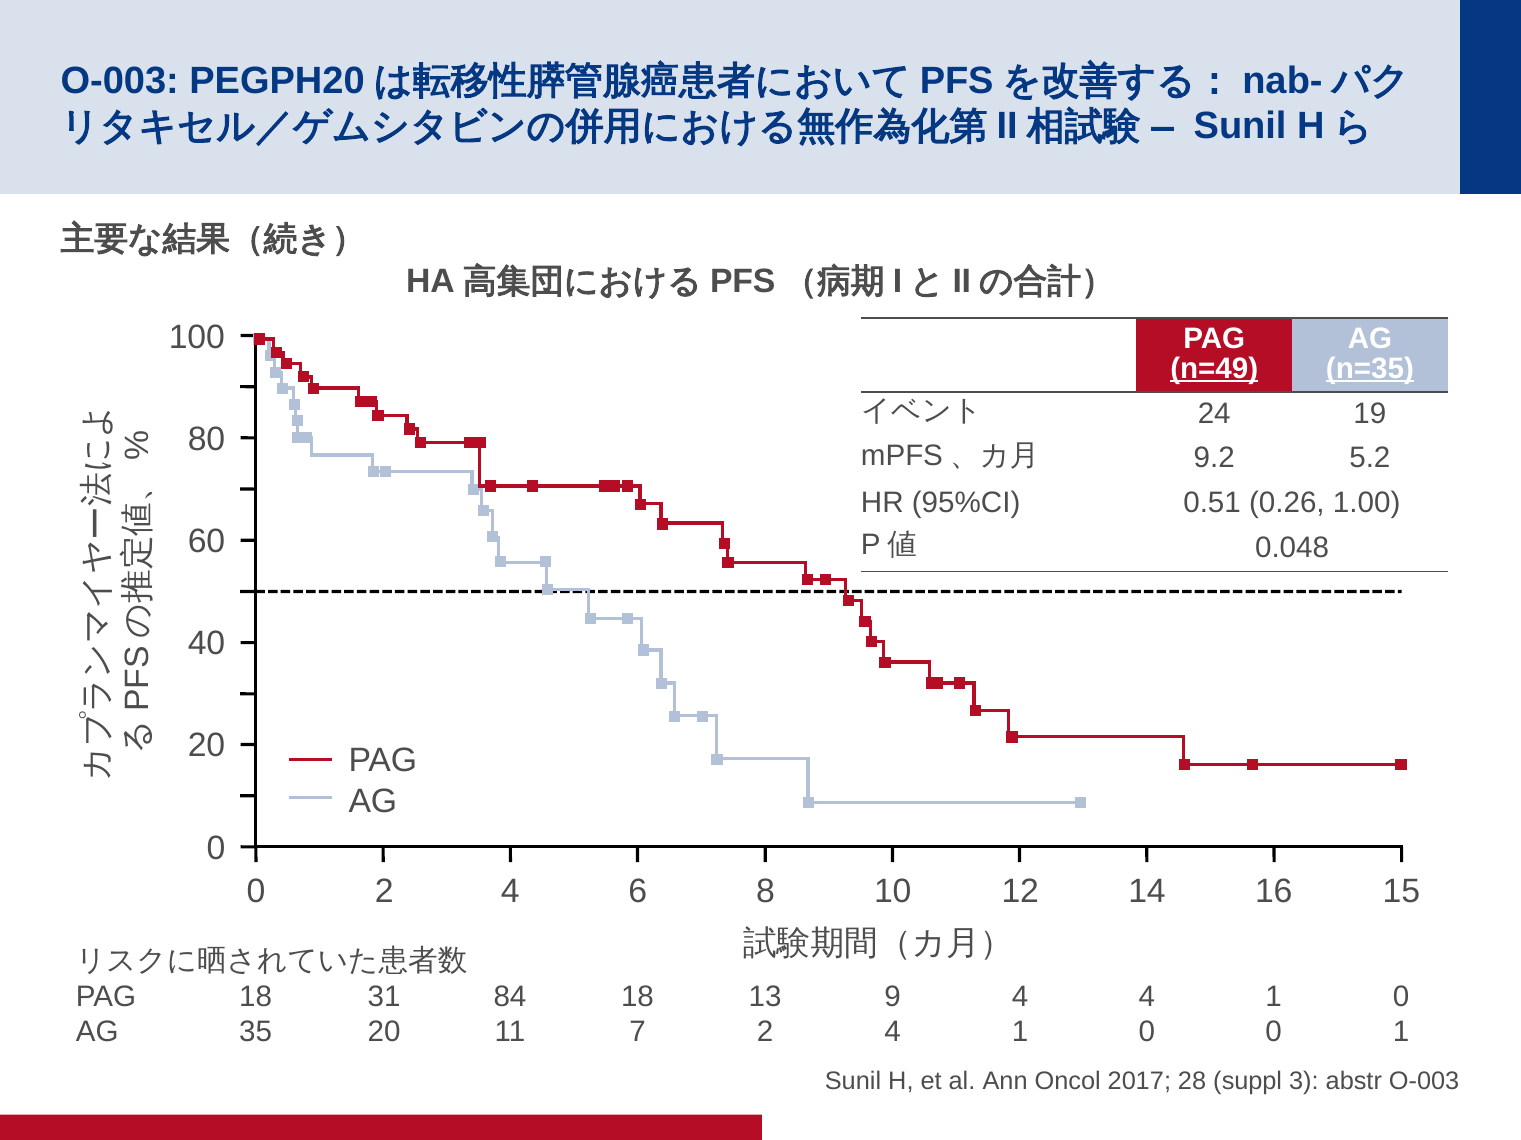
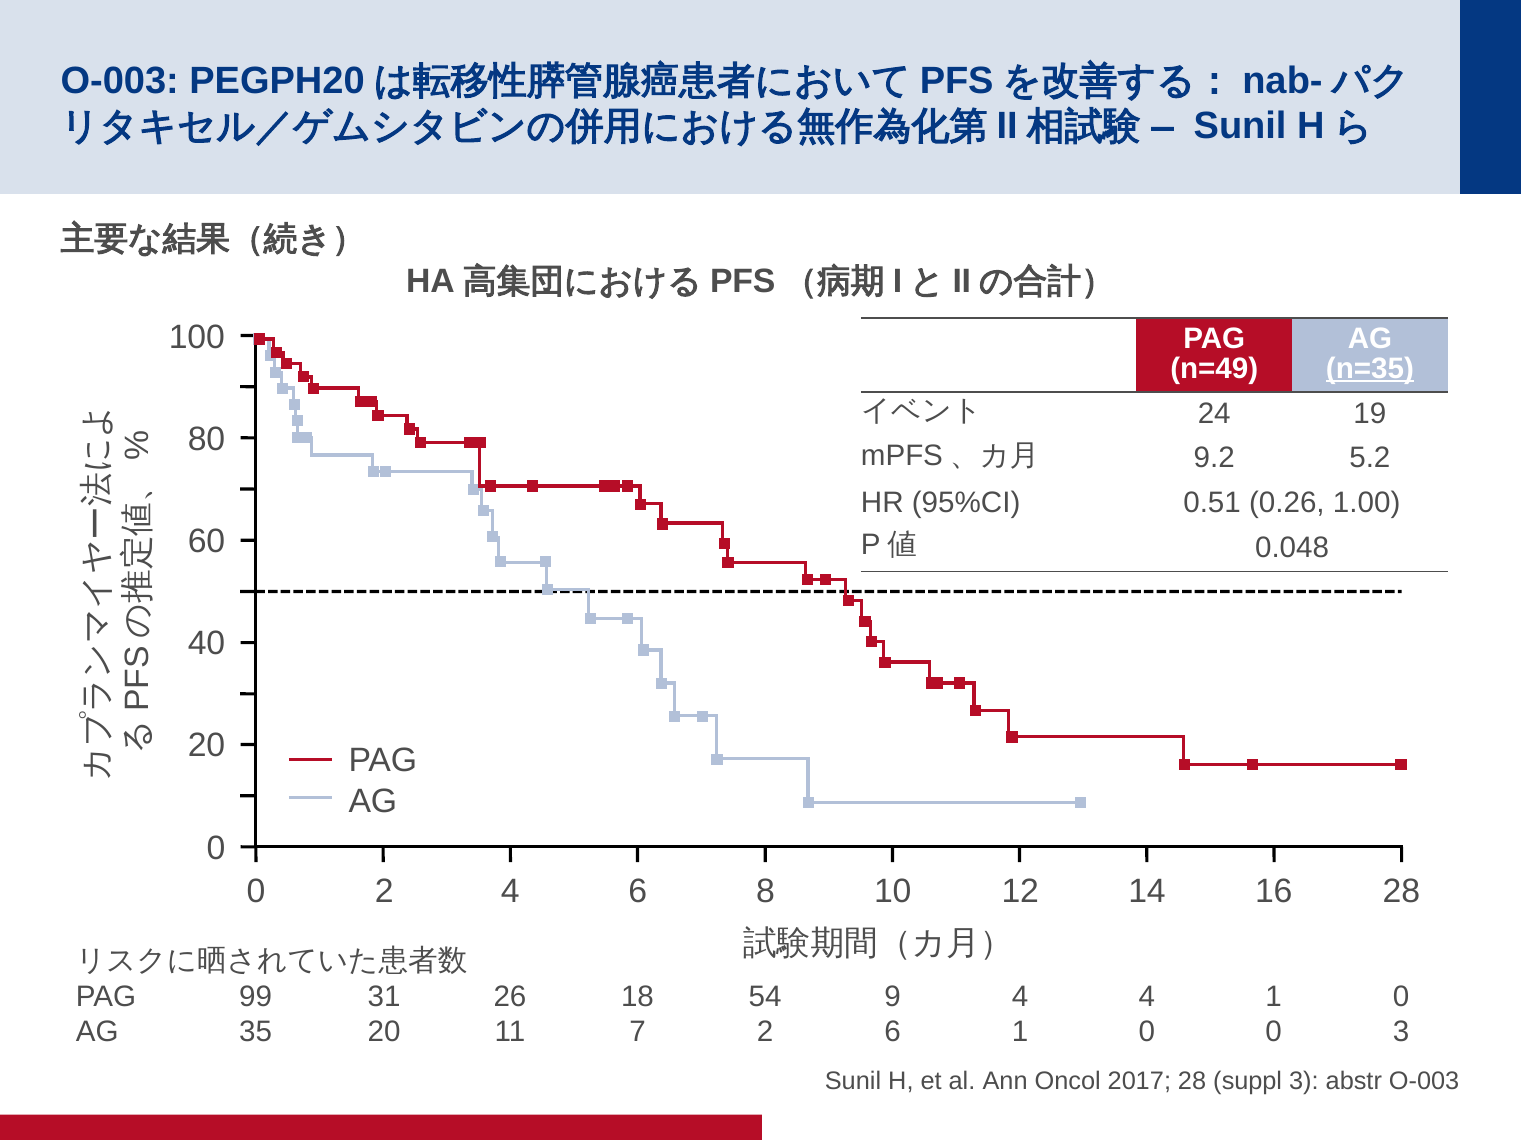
n=49 underline: present -> none
16 15: 15 -> 28
PAG 18: 18 -> 99
84: 84 -> 26
13: 13 -> 54
7 2 4: 4 -> 6
0 1: 1 -> 3
